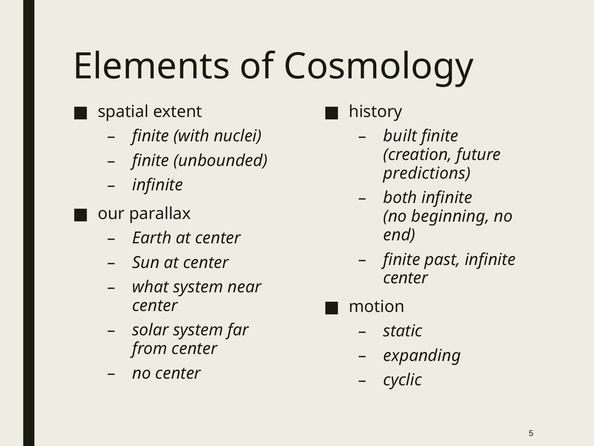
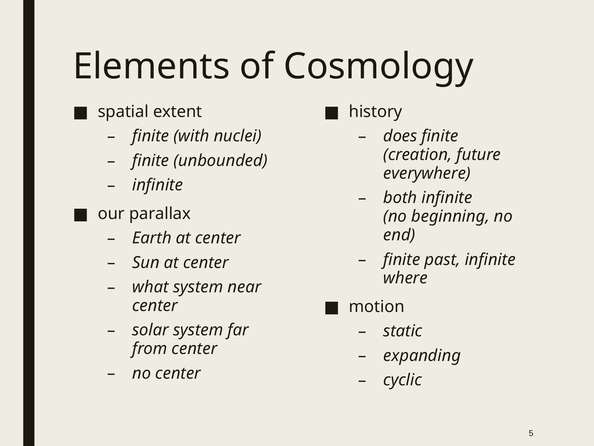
built: built -> does
predictions: predictions -> everywhere
center at (406, 278): center -> where
